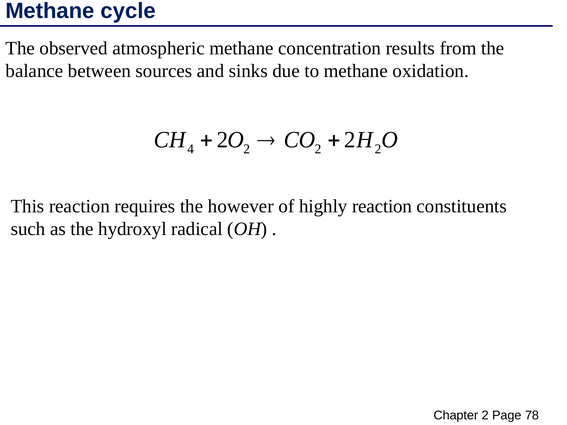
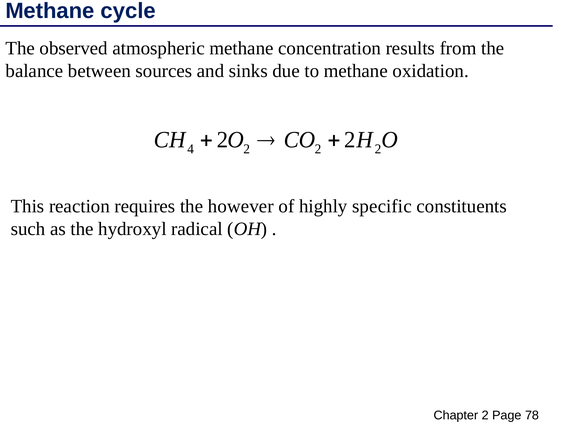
highly reaction: reaction -> specific
